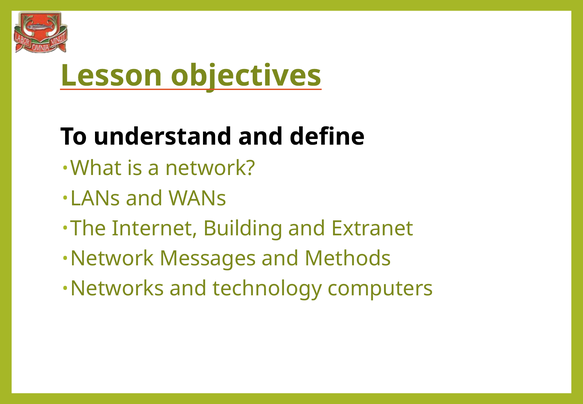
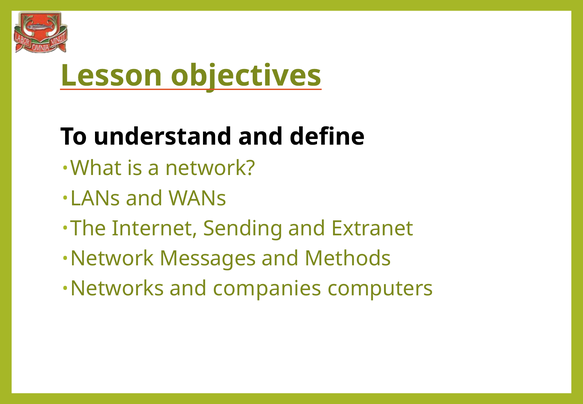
Building: Building -> Sending
technology: technology -> companies
